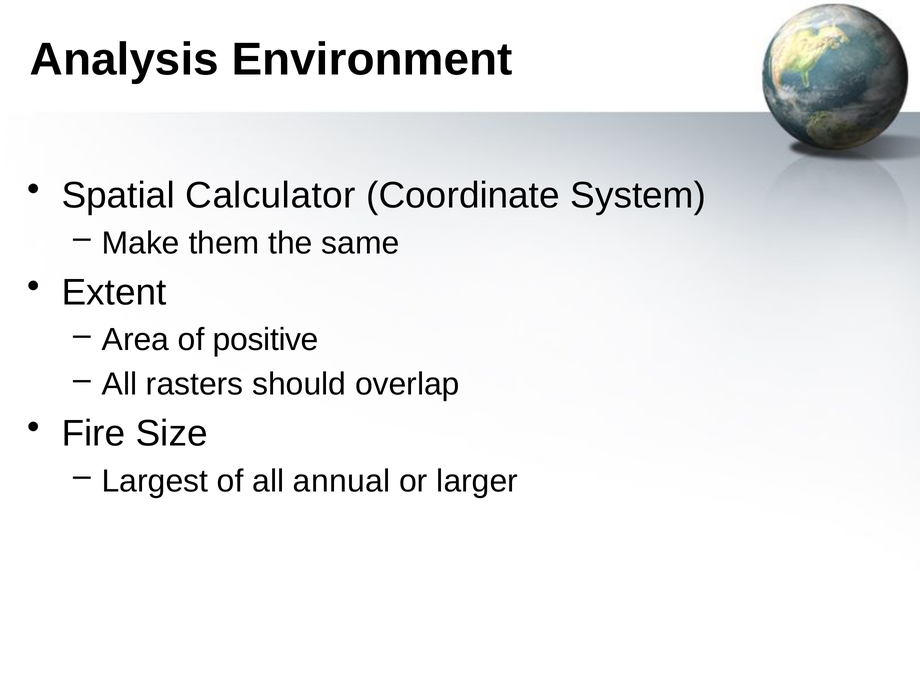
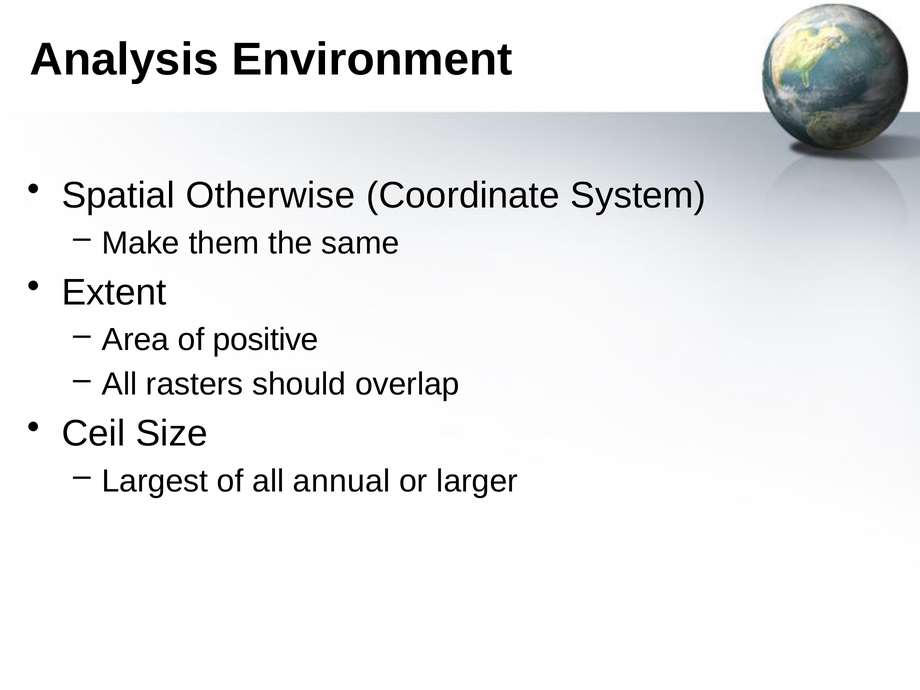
Calculator: Calculator -> Otherwise
Fire: Fire -> Ceil
